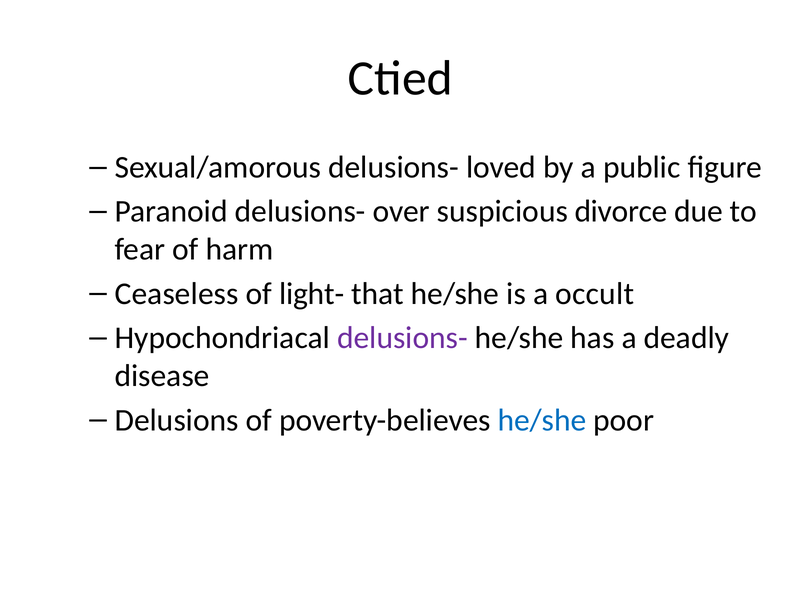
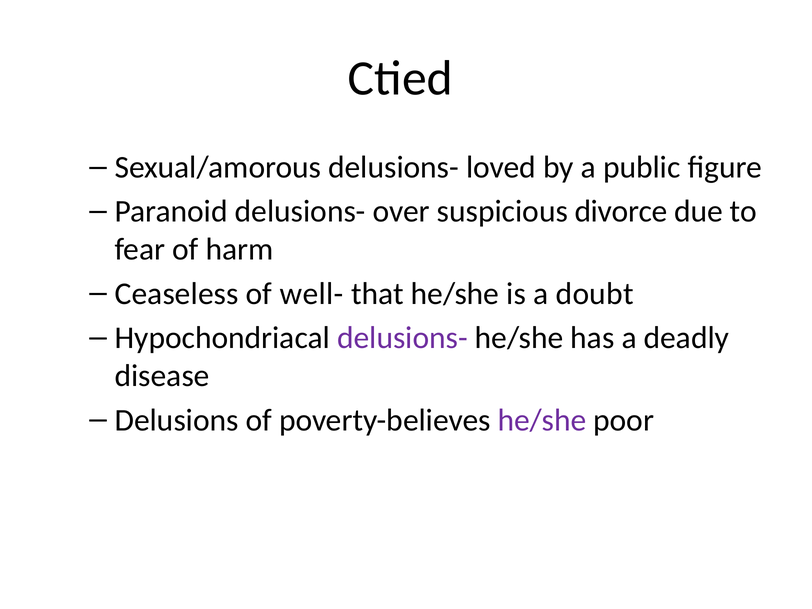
light-: light- -> well-
occult: occult -> doubt
he/she at (542, 420) colour: blue -> purple
